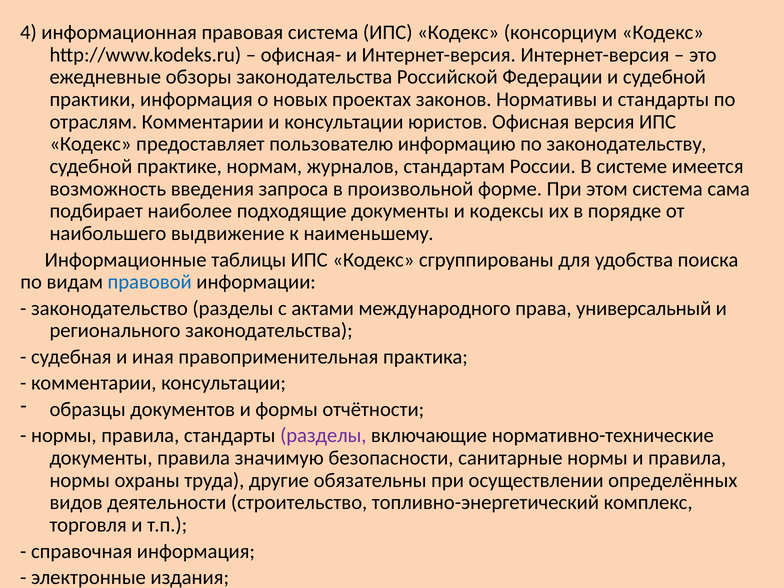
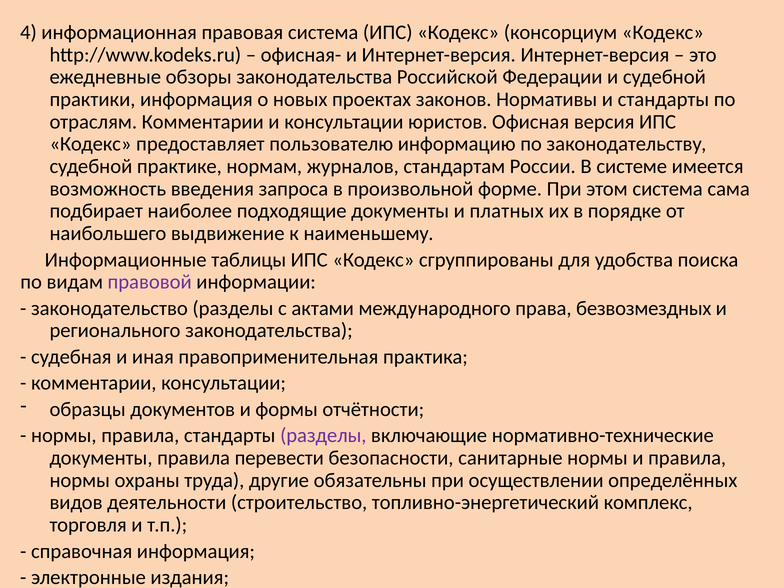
кодексы: кодексы -> платных
правовой colour: blue -> purple
универсальный: универсальный -> безвозмездных
значимую: значимую -> перевести
